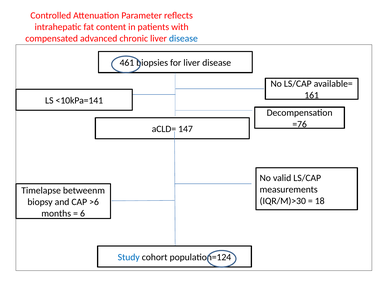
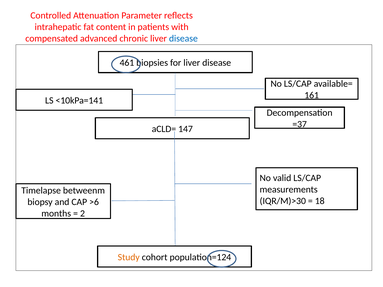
=76: =76 -> =37
6: 6 -> 2
Study colour: blue -> orange
